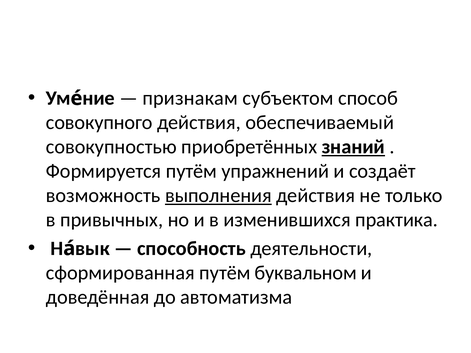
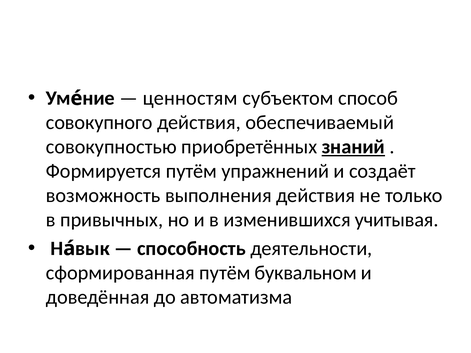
признакам: признакам -> ценностям
выполнения underline: present -> none
практика: практика -> учитывая
